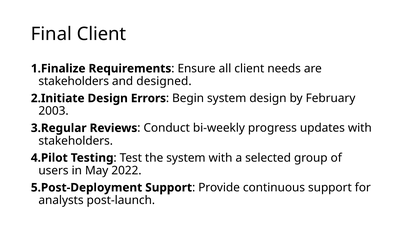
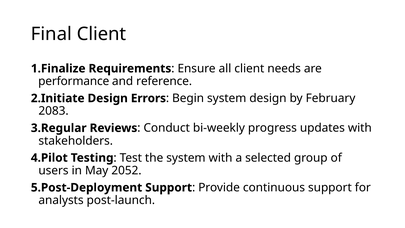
stakeholders at (74, 81): stakeholders -> performance
designed: designed -> reference
2003: 2003 -> 2083
2022: 2022 -> 2052
